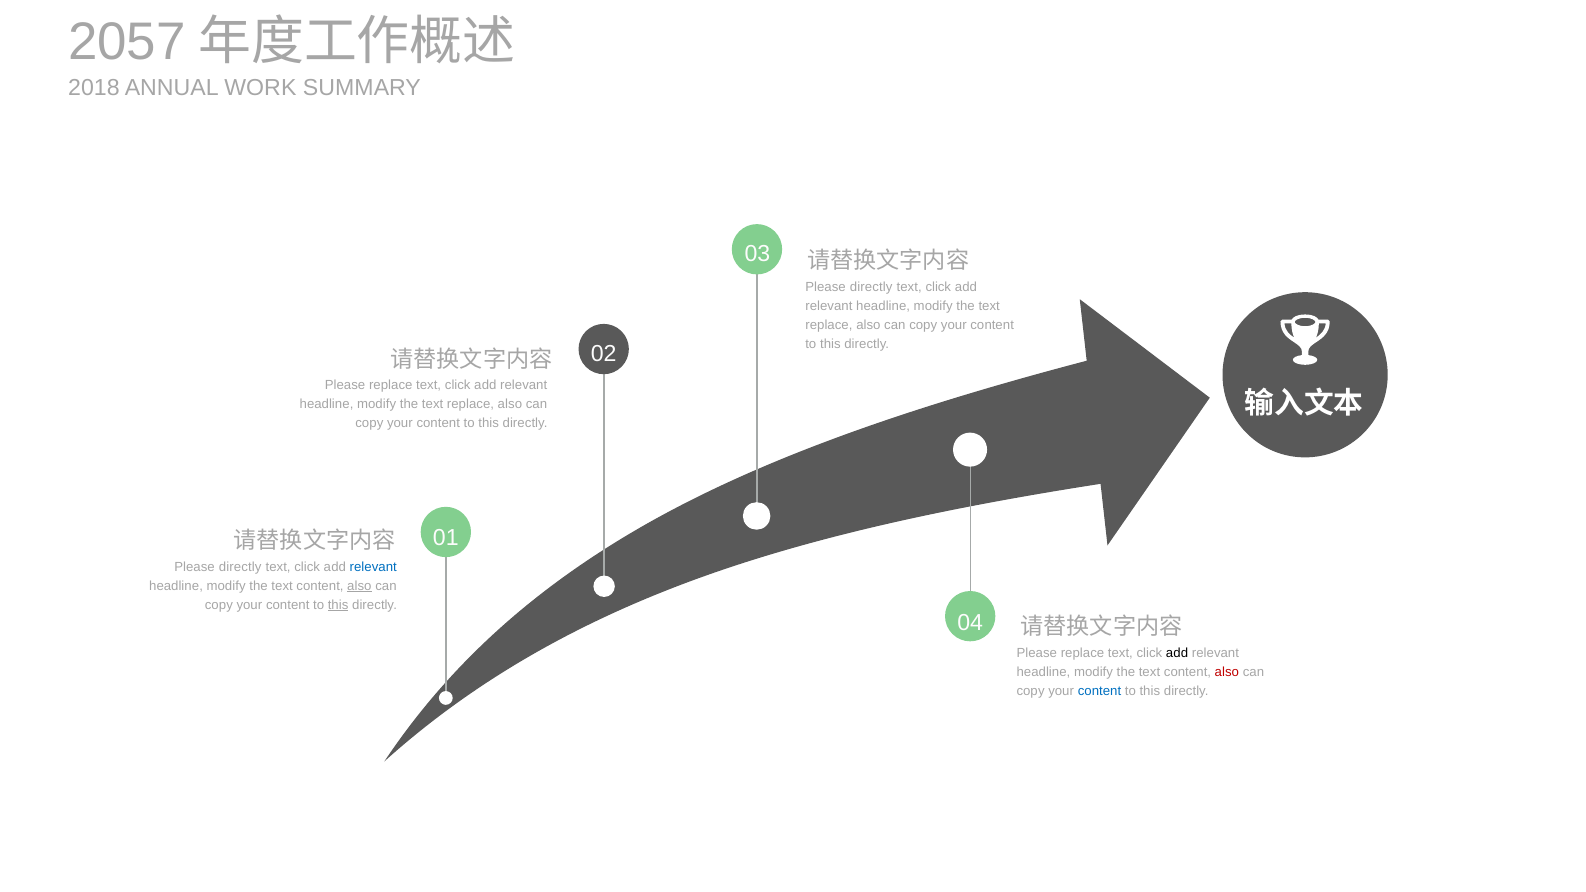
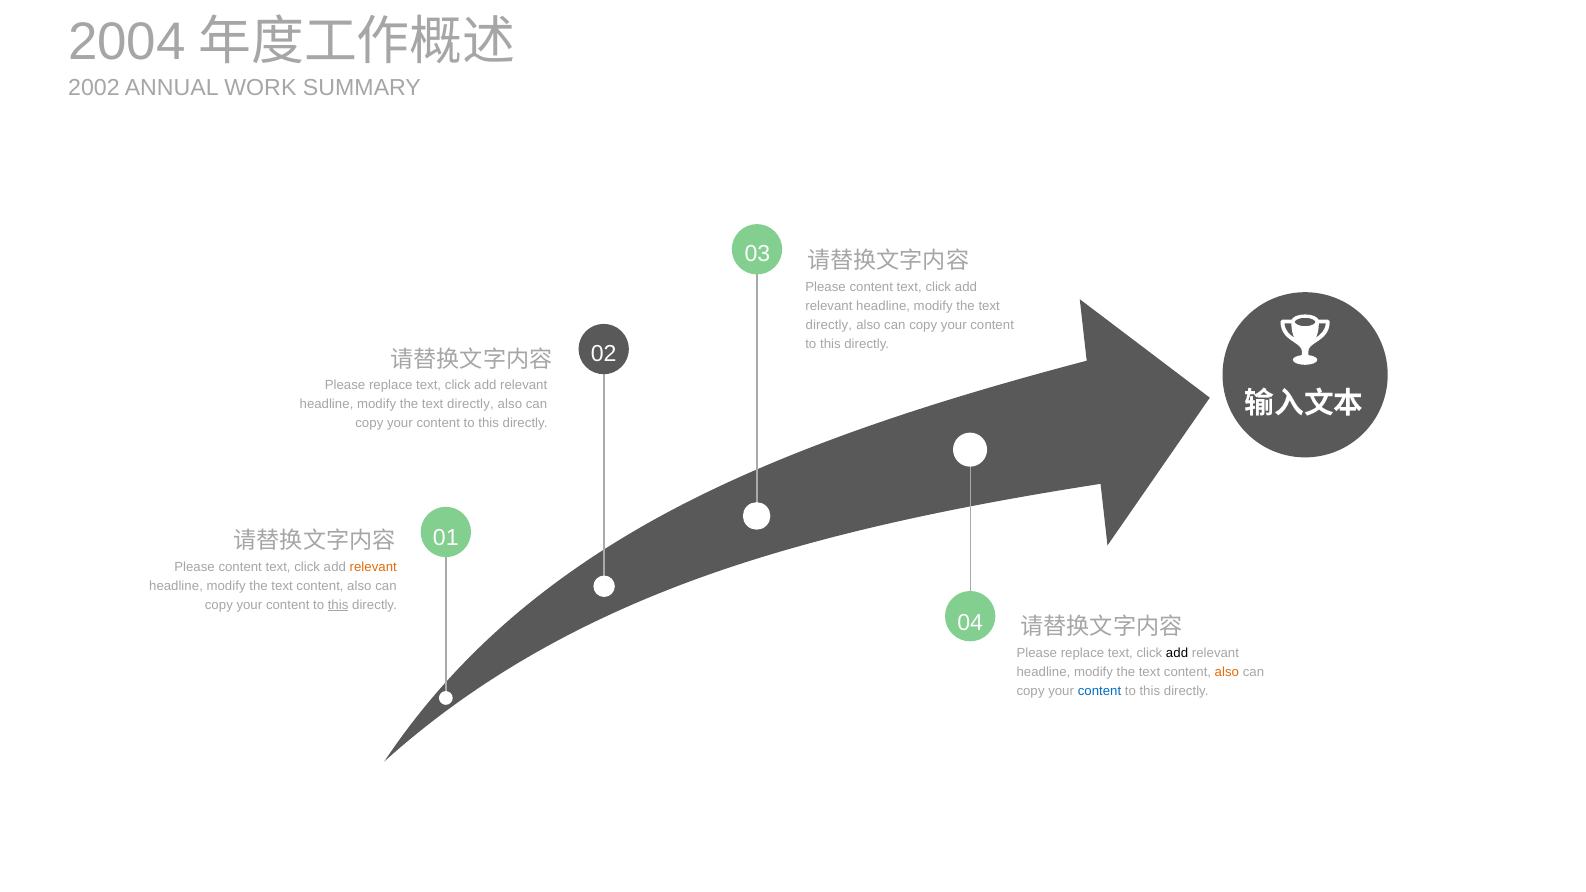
2057: 2057 -> 2004
2018: 2018 -> 2002
directly at (871, 287): directly -> content
replace at (829, 325): replace -> directly
replace at (470, 404): replace -> directly
directly at (240, 567): directly -> content
relevant at (373, 567) colour: blue -> orange
also at (359, 586) underline: present -> none
also at (1227, 672) colour: red -> orange
